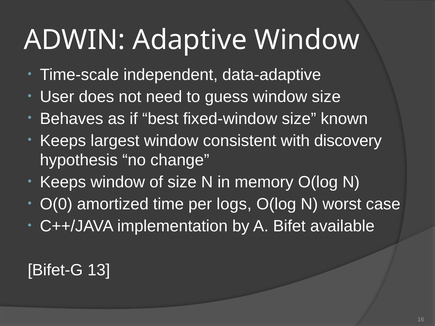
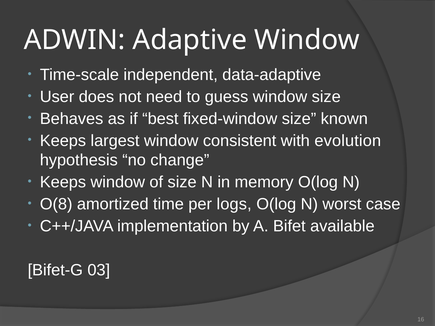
discovery: discovery -> evolution
O(0: O(0 -> O(8
13: 13 -> 03
